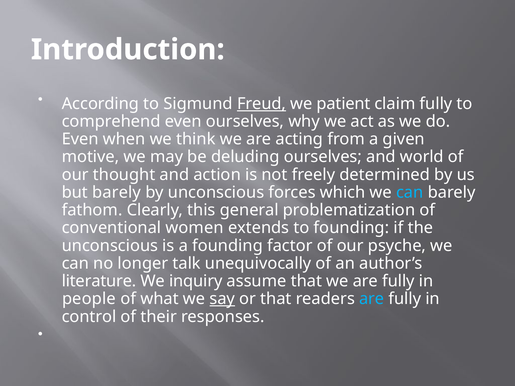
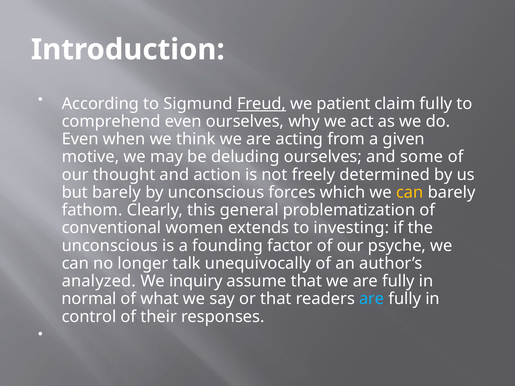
world: world -> some
can at (410, 192) colour: light blue -> yellow
to founding: founding -> investing
literature: literature -> analyzed
people: people -> normal
say underline: present -> none
